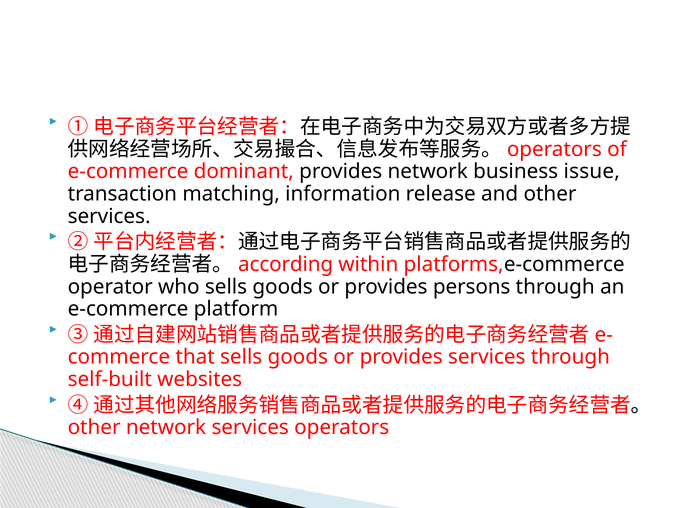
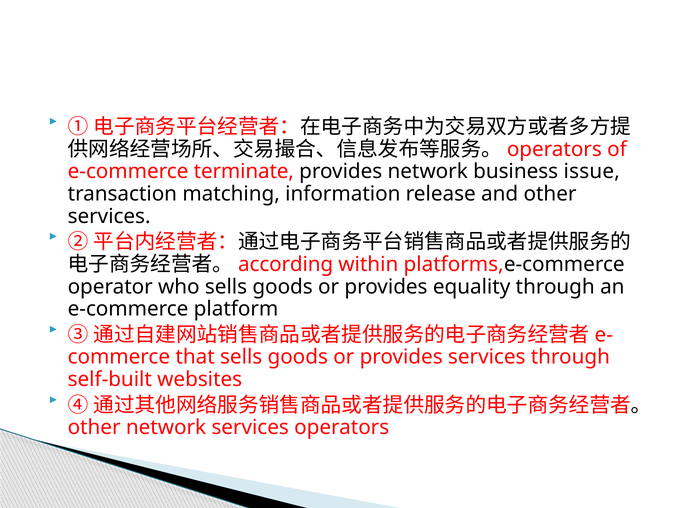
dominant: dominant -> terminate
persons: persons -> equality
